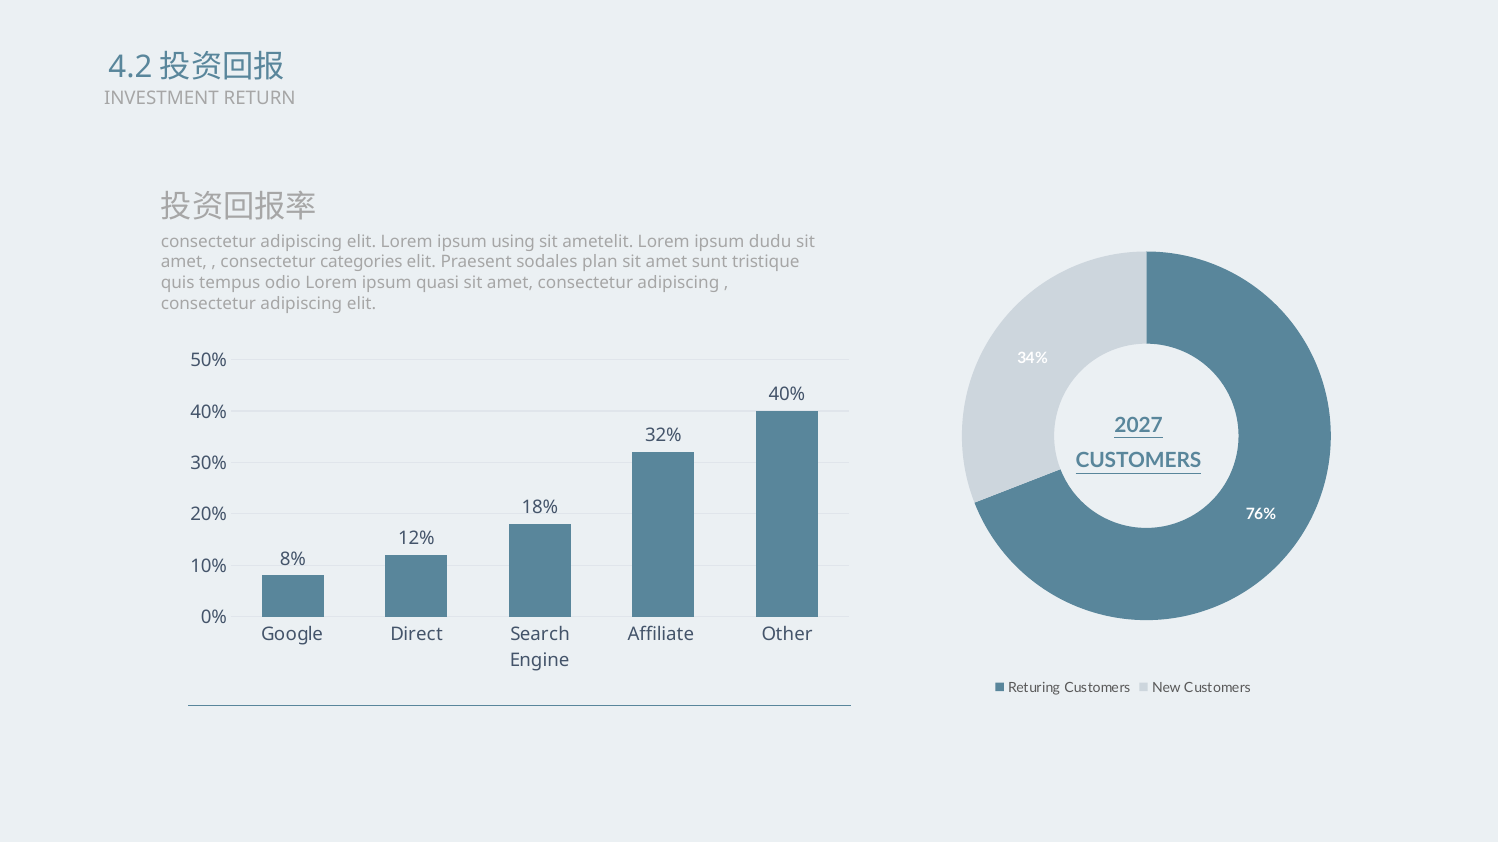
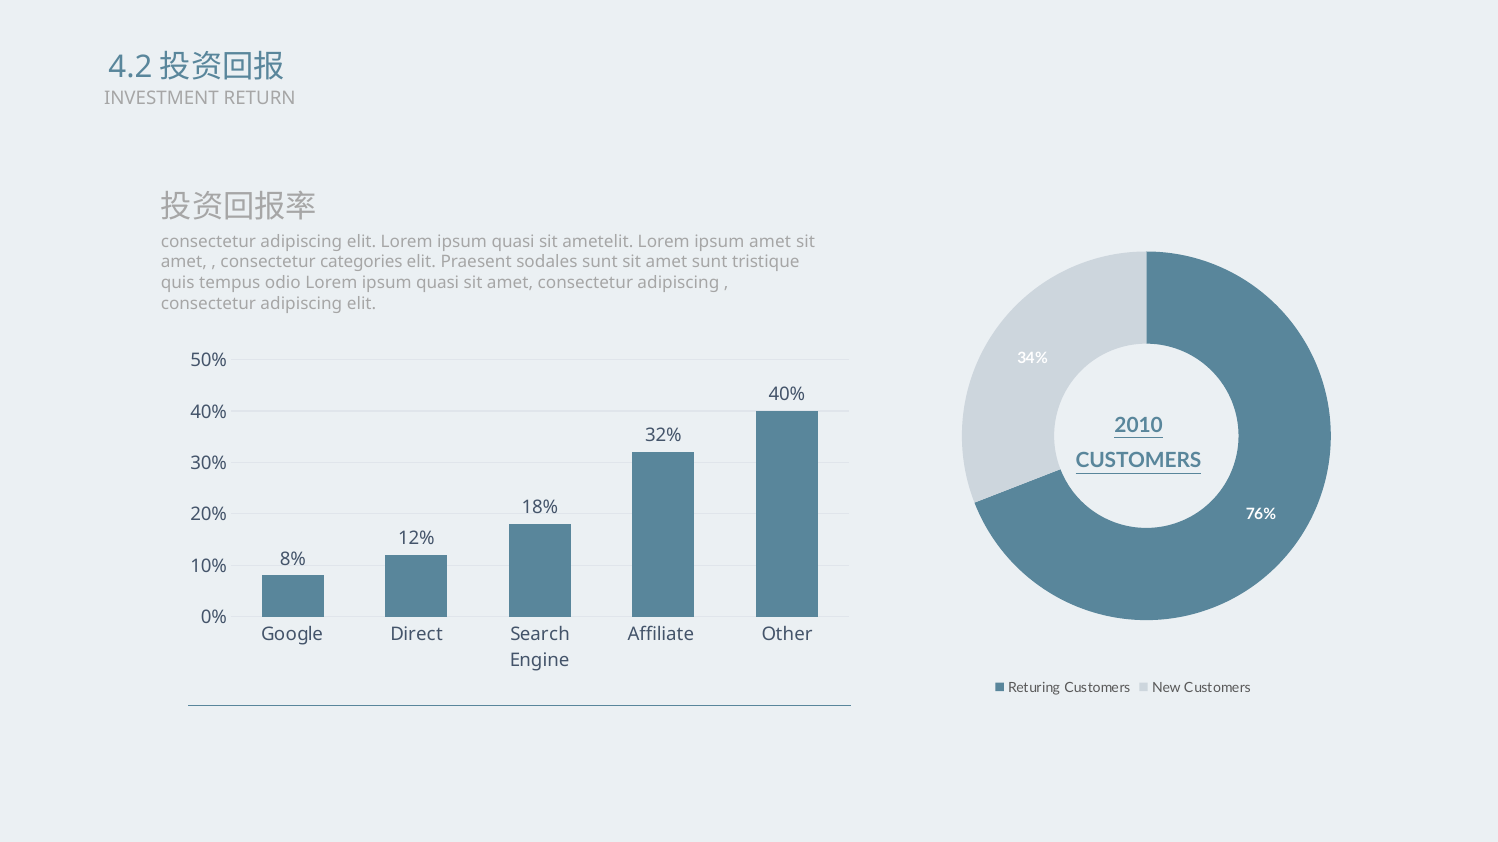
elit Lorem ipsum using: using -> quasi
ipsum dudu: dudu -> amet
sodales plan: plan -> sunt
2027: 2027 -> 2010
